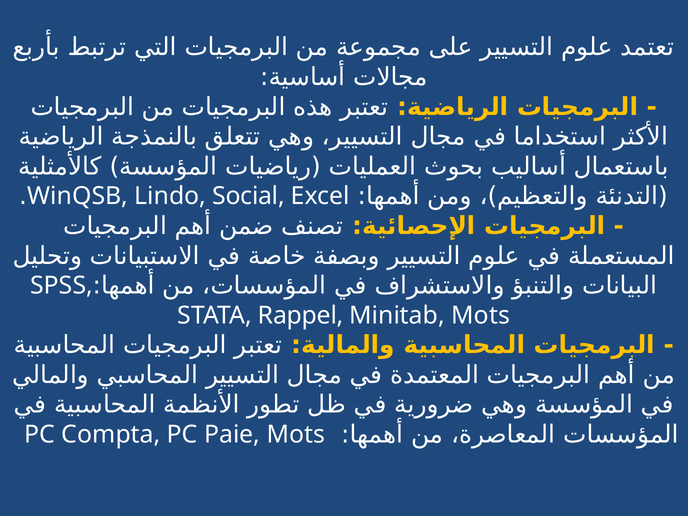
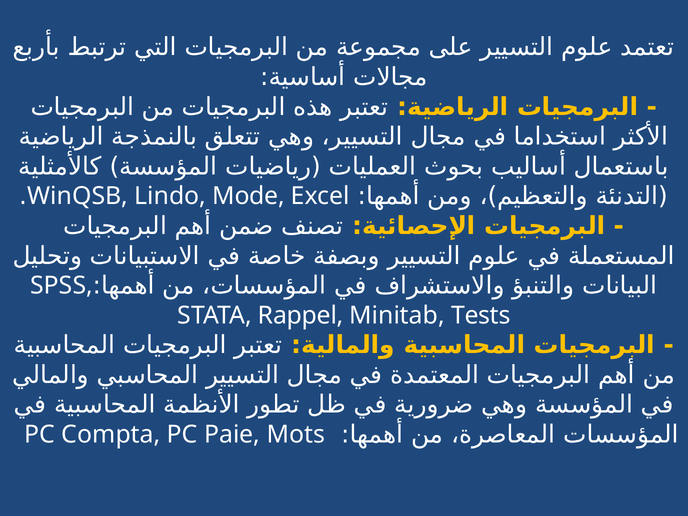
Social: Social -> Mode
Minitab Mots: Mots -> Tests
